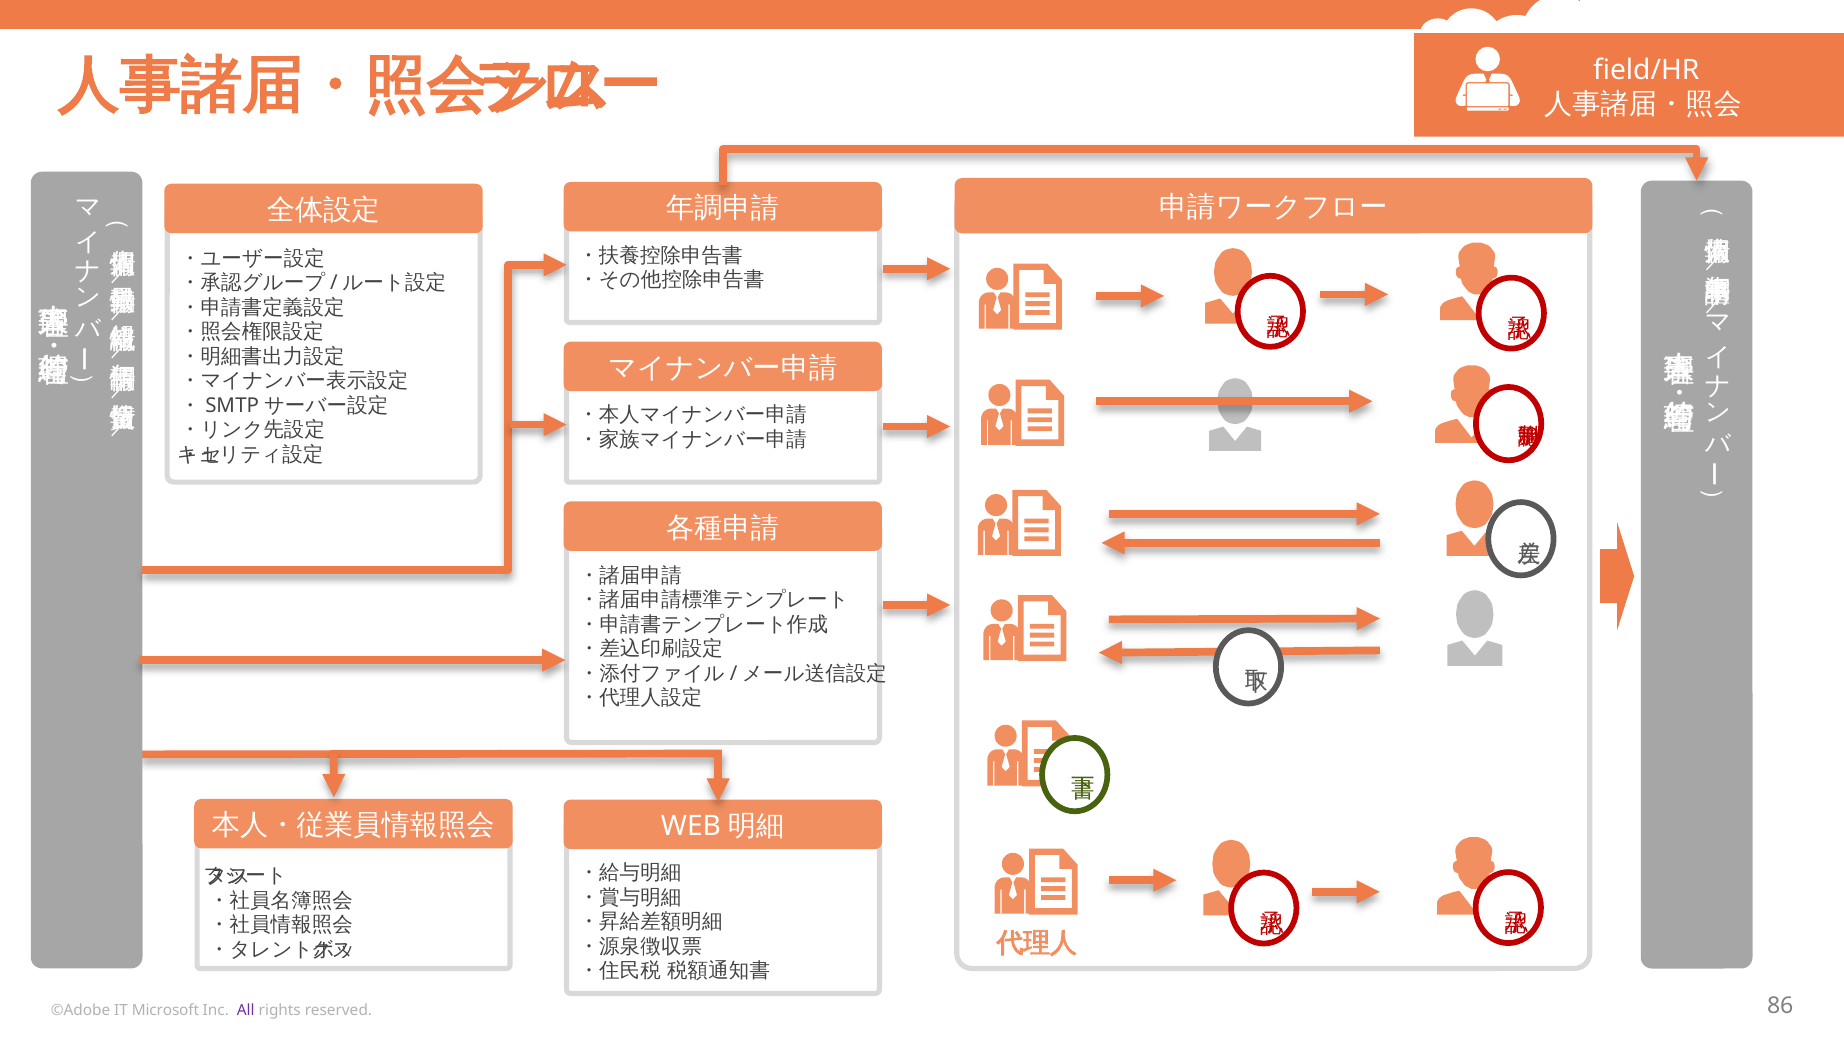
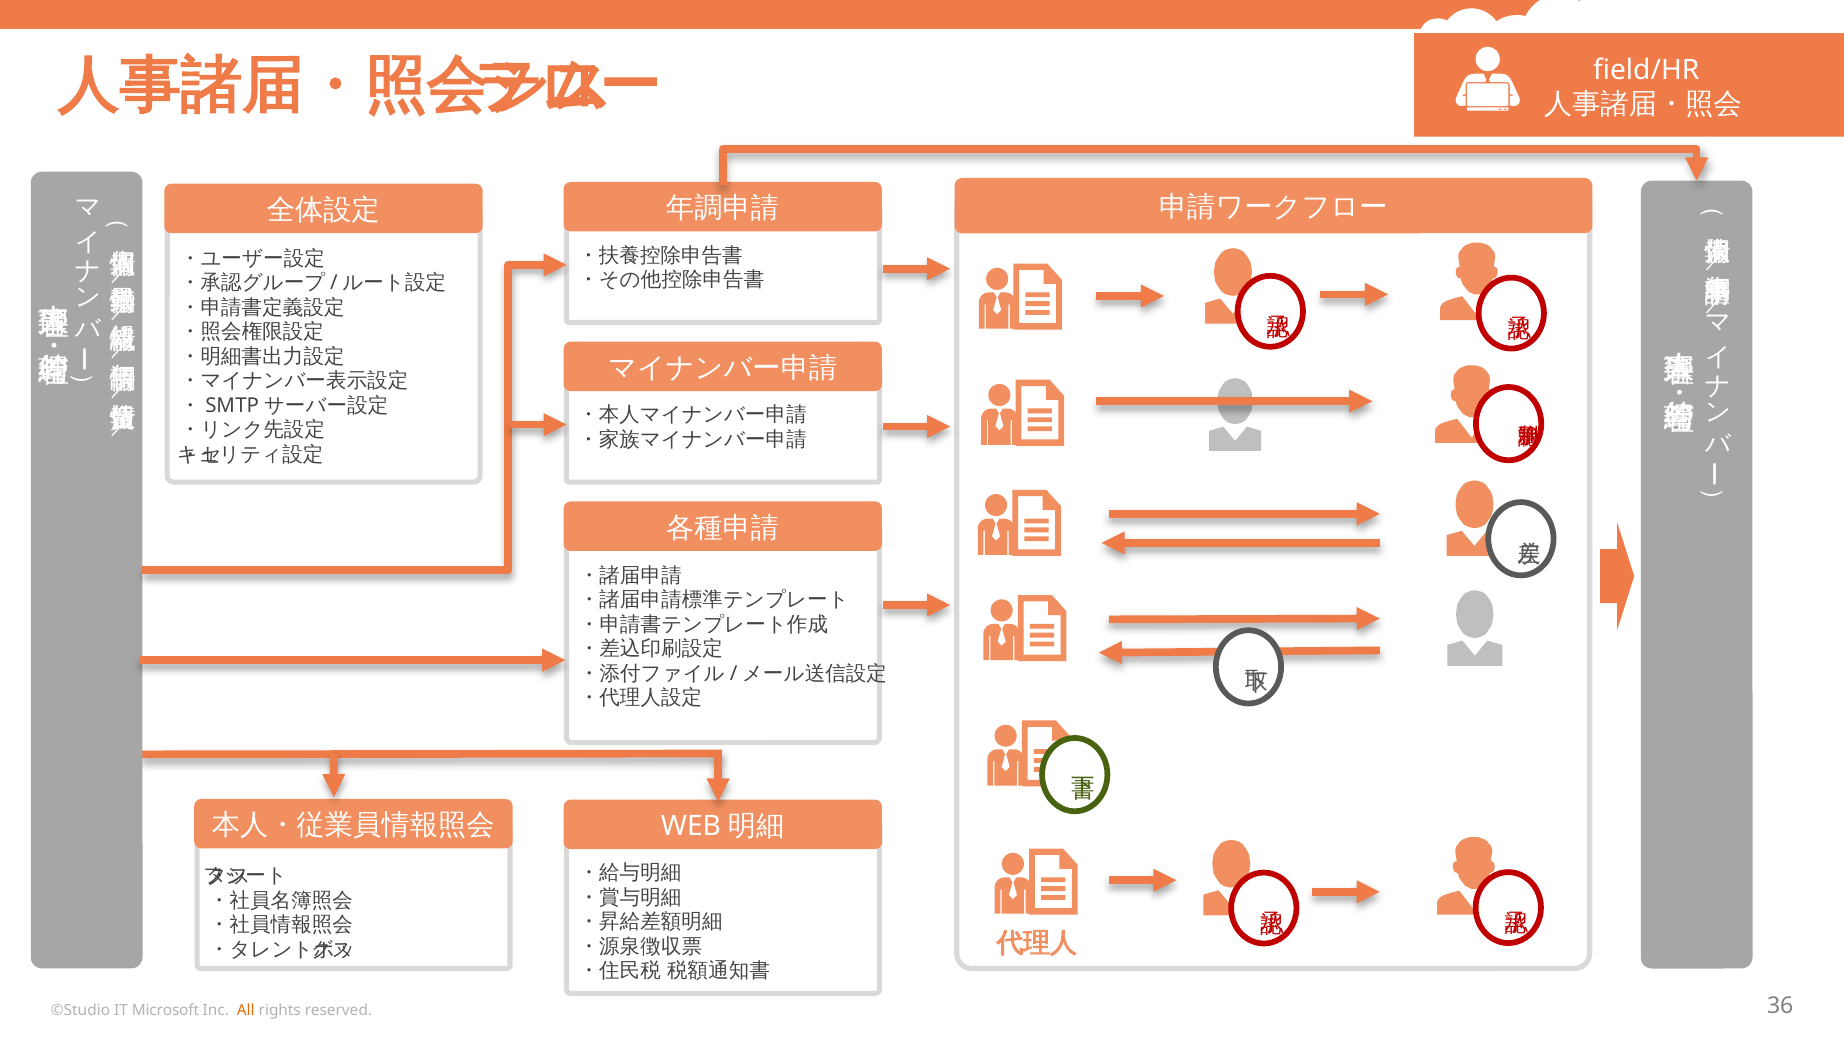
©Adobe: ©Adobe -> ©Studio
All colour: purple -> orange
86: 86 -> 36
